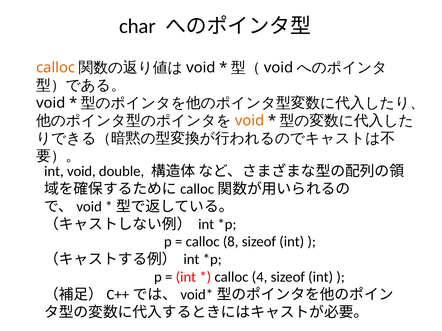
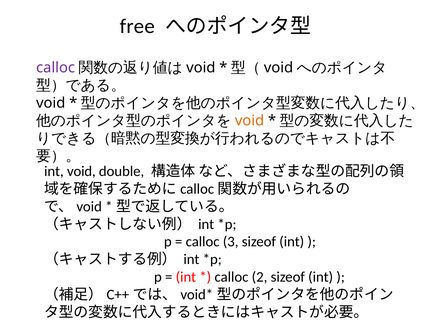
char: char -> free
calloc at (56, 68) colour: orange -> purple
8: 8 -> 3
4: 4 -> 2
